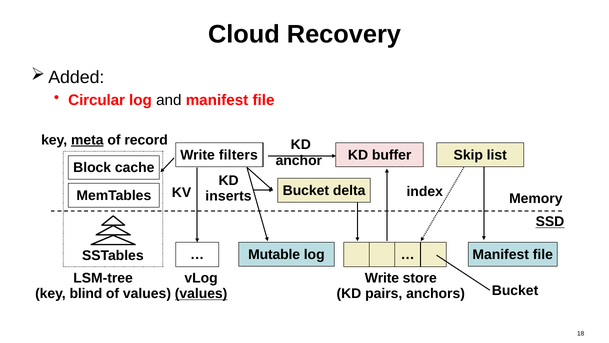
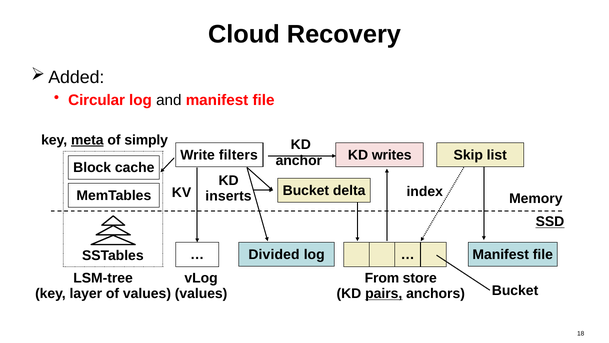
record: record -> simply
buffer: buffer -> writes
Mutable: Mutable -> Divided
Write at (382, 278): Write -> From
blind: blind -> layer
values at (201, 293) underline: present -> none
pairs underline: none -> present
